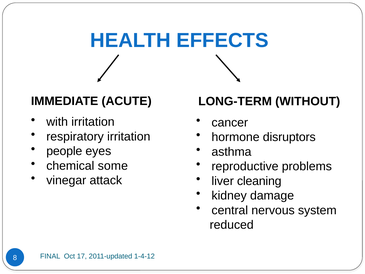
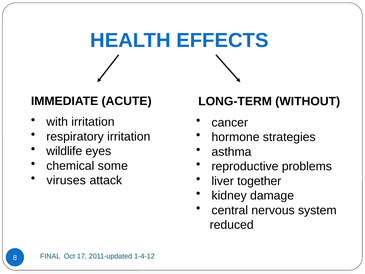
disruptors: disruptors -> strategies
people: people -> wildlife
vinegar: vinegar -> viruses
cleaning: cleaning -> together
